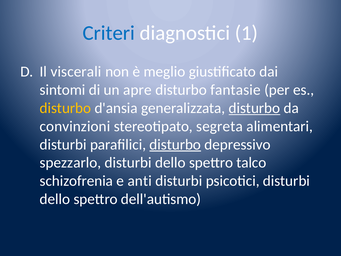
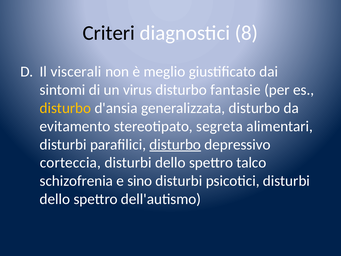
Criteri colour: blue -> black
1: 1 -> 8
apre: apre -> virus
disturbo at (254, 108) underline: present -> none
convinzioni: convinzioni -> evitamento
spezzarlo: spezzarlo -> corteccia
anti: anti -> sino
